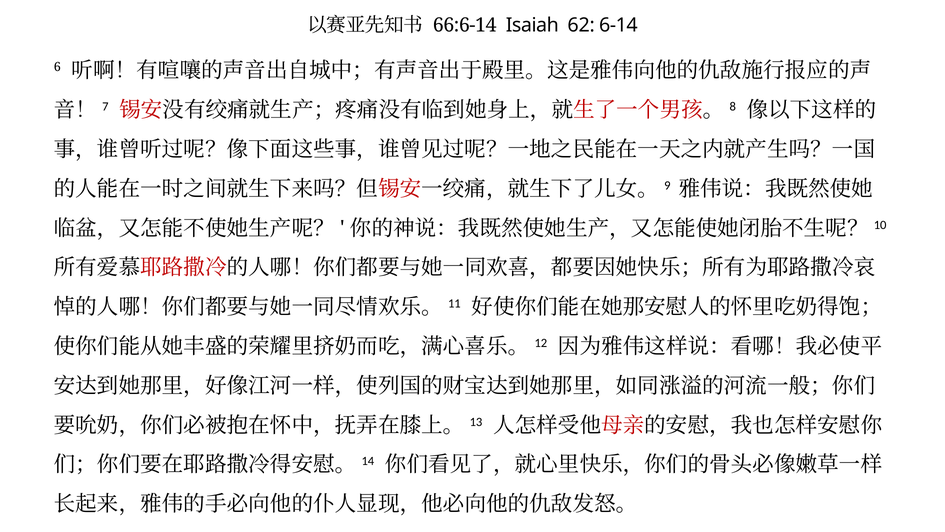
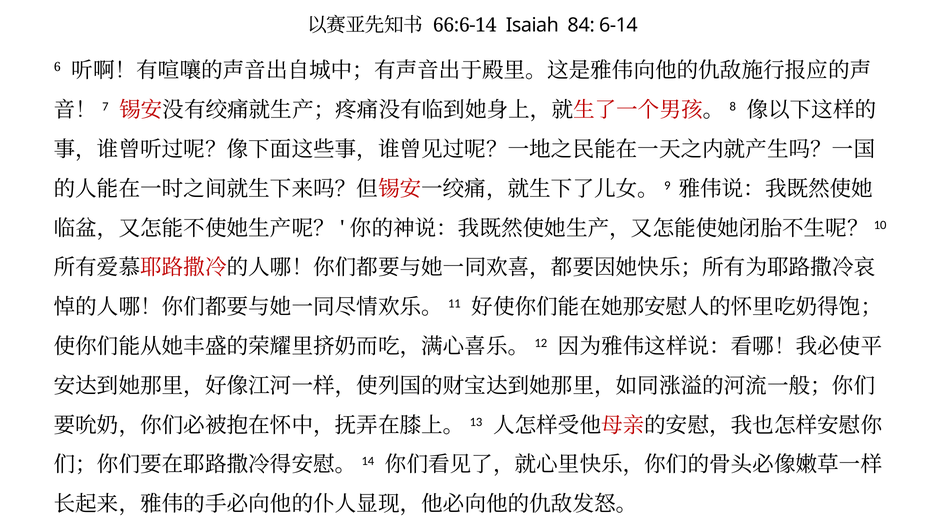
62: 62 -> 84
